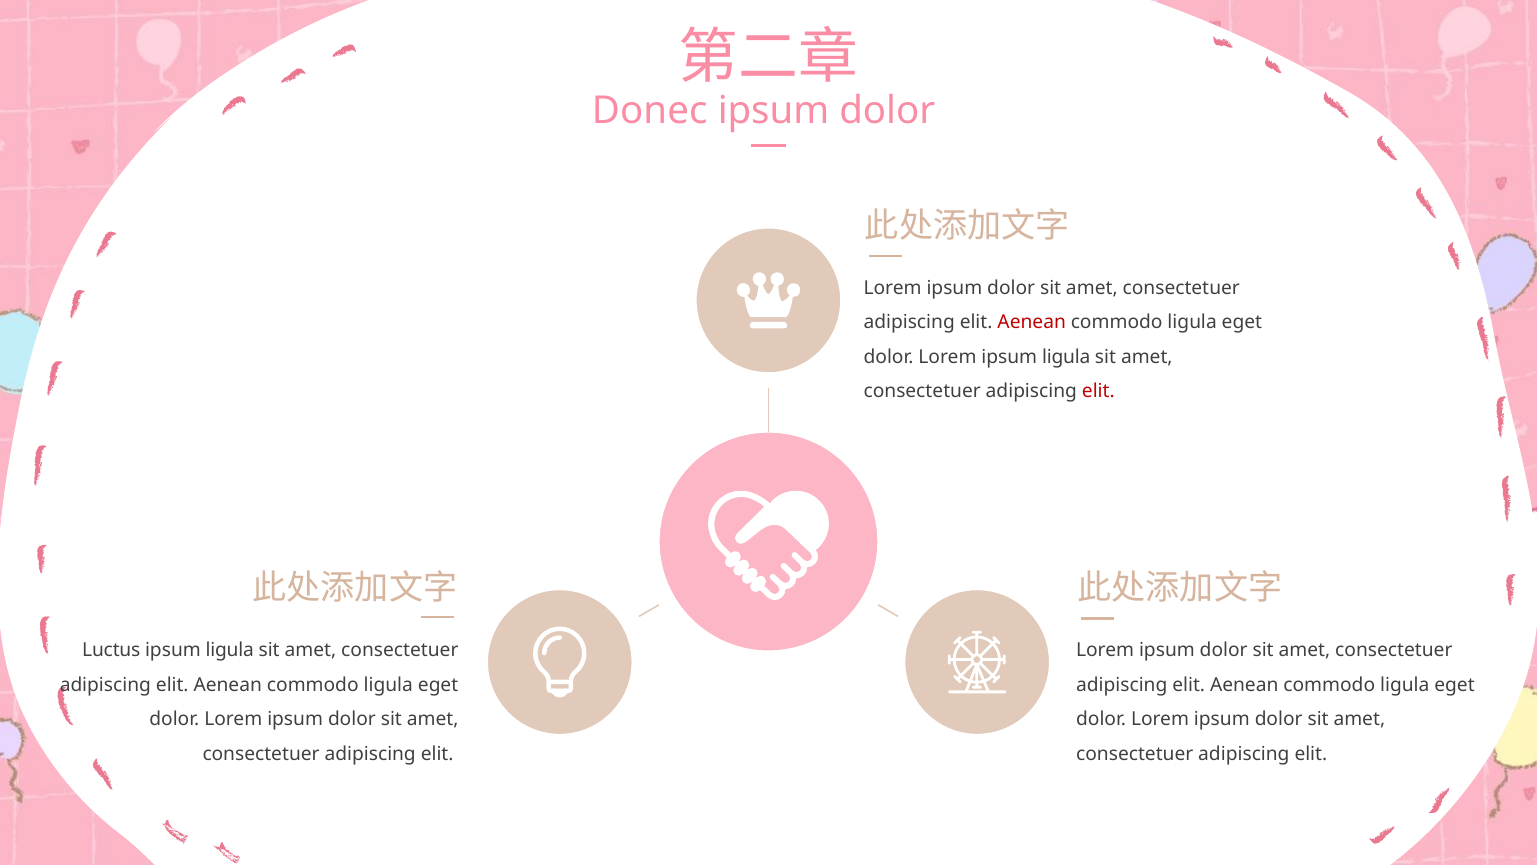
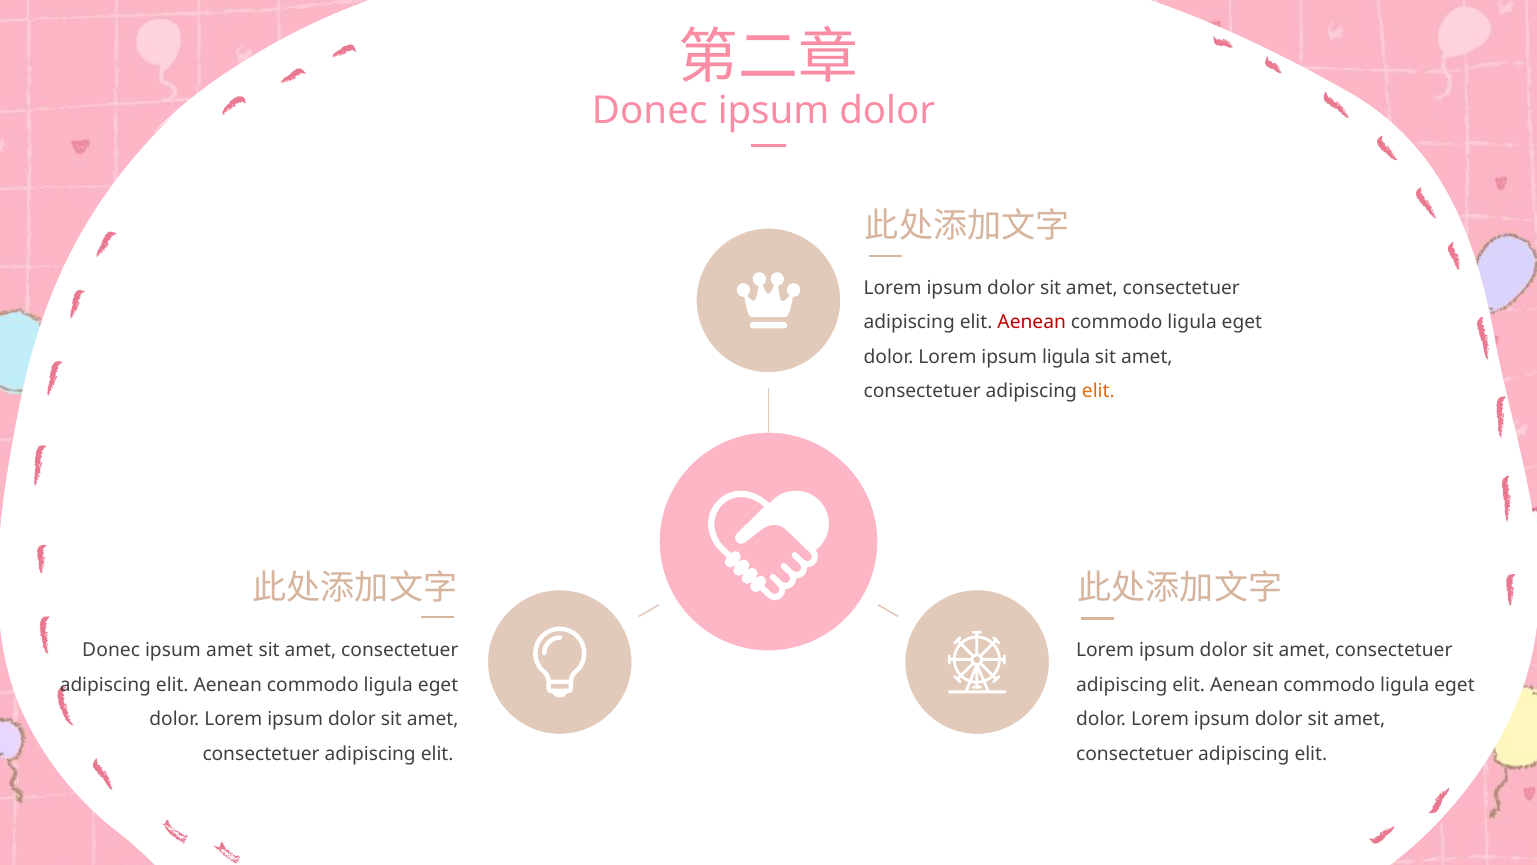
elit at (1098, 391) colour: red -> orange
Luctus at (111, 650): Luctus -> Donec
ligula at (230, 650): ligula -> amet
